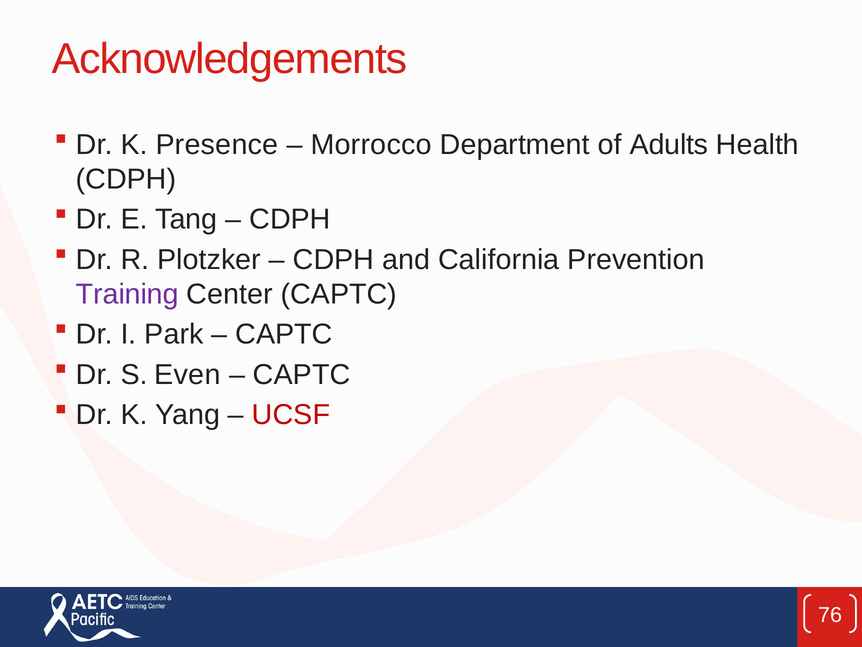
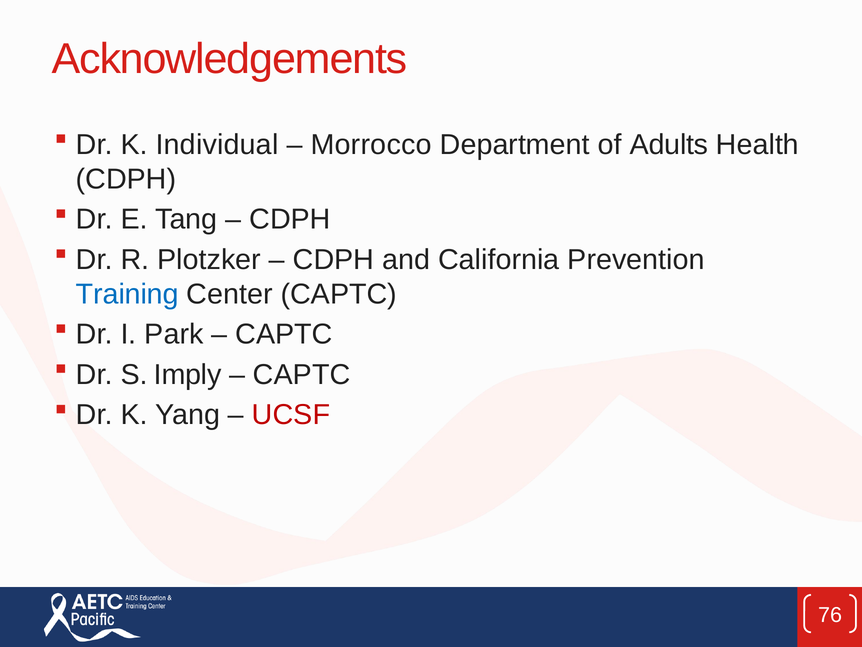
Presence: Presence -> Individual
Training colour: purple -> blue
Even: Even -> Imply
